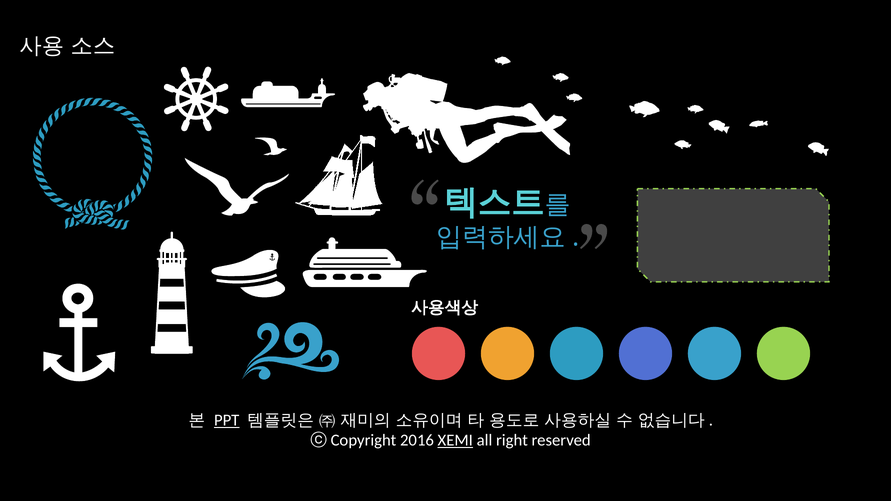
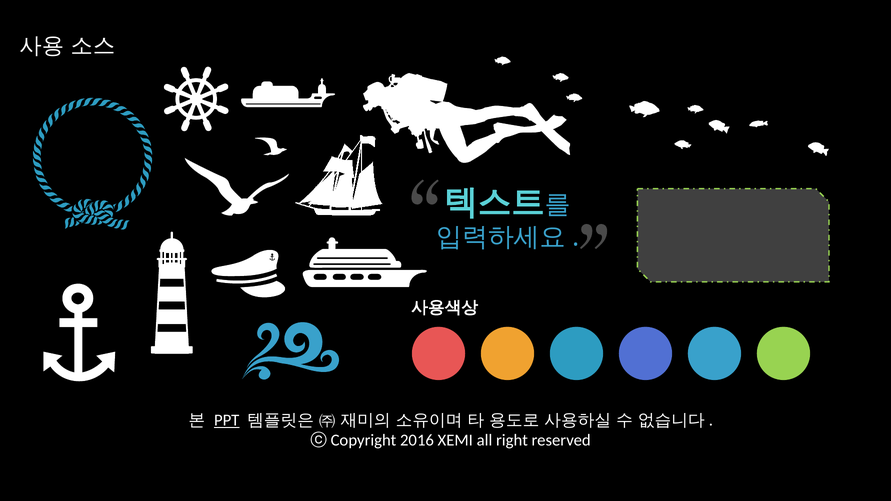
XEMI underline: present -> none
